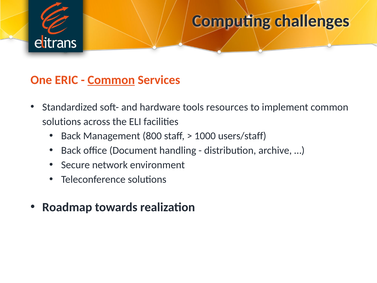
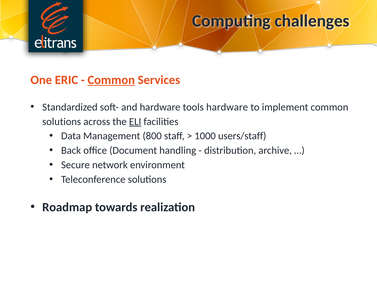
tools resources: resources -> hardware
ELI underline: none -> present
Back at (71, 136): Back -> Data
